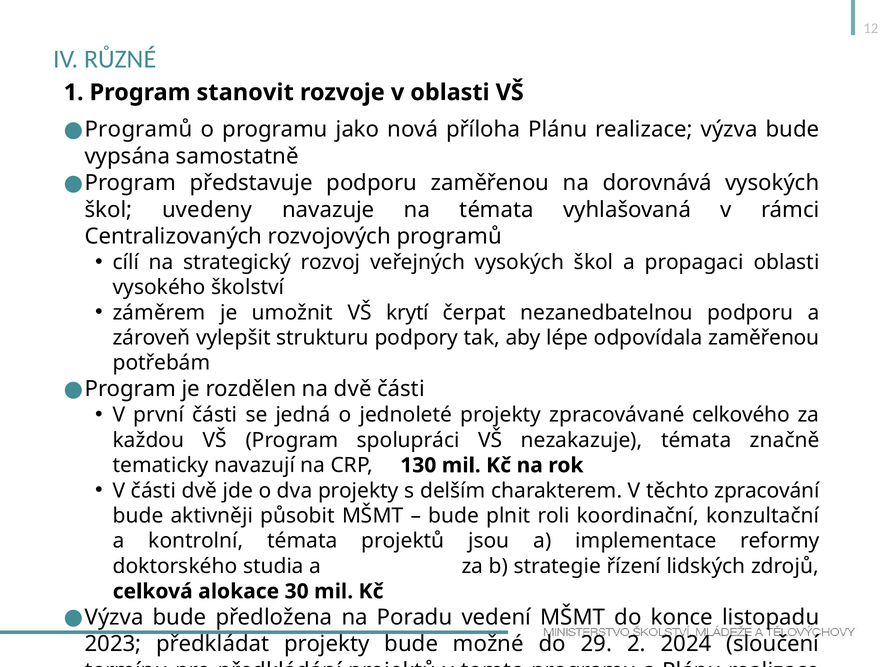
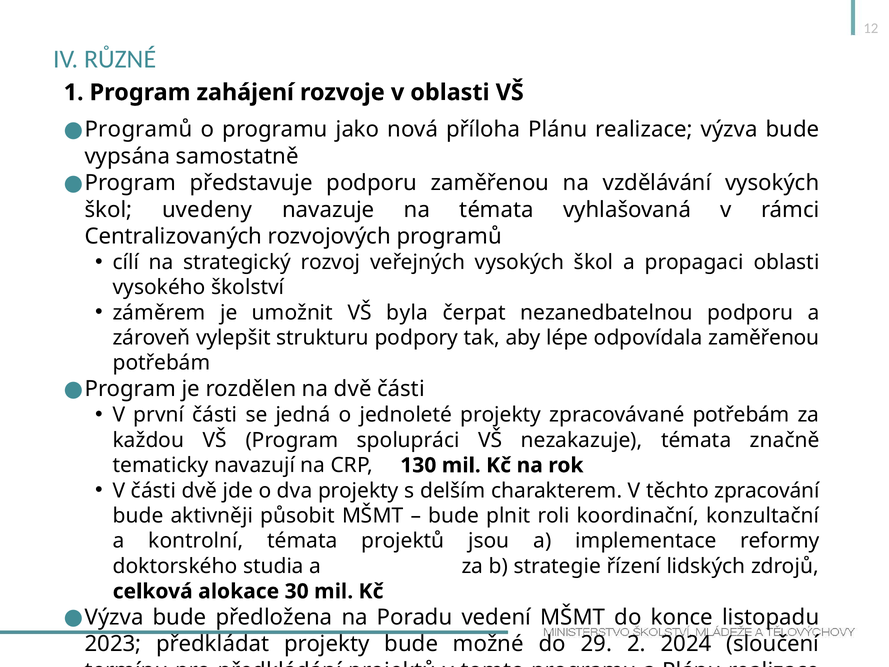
stanovit: stanovit -> zahájení
dorovnává: dorovnává -> vzdělávání
krytí: krytí -> byla
zpracovávané celkového: celkového -> potřebám
